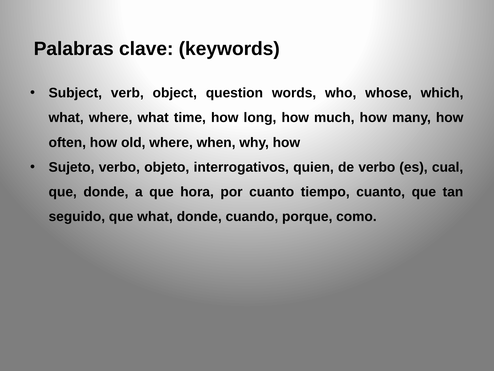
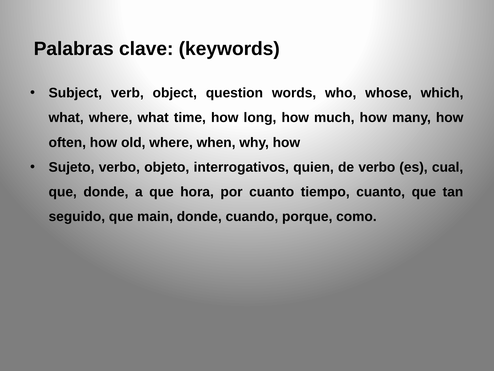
que what: what -> main
